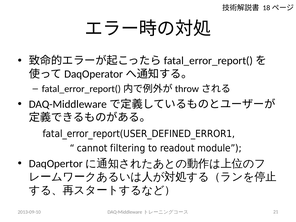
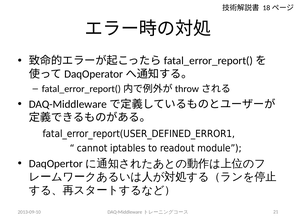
filtering: filtering -> iptables
